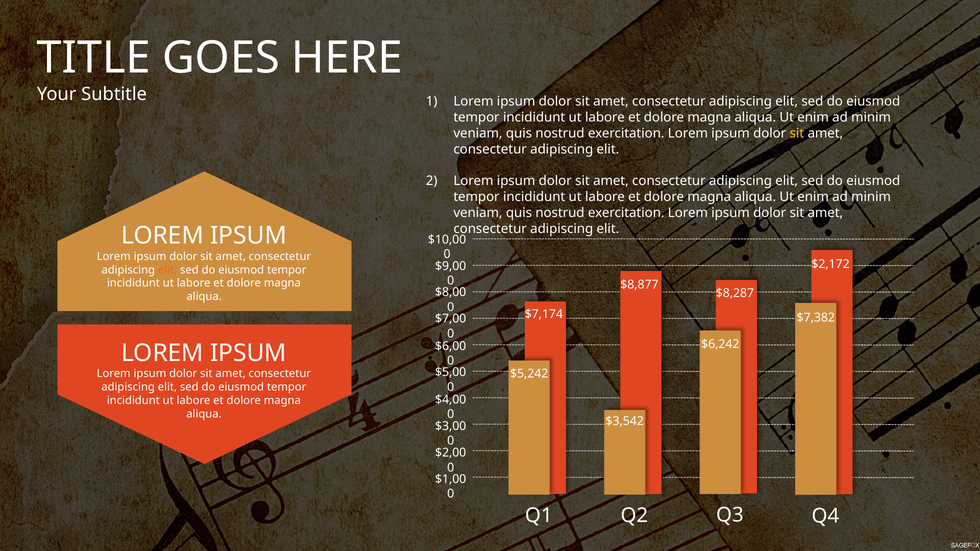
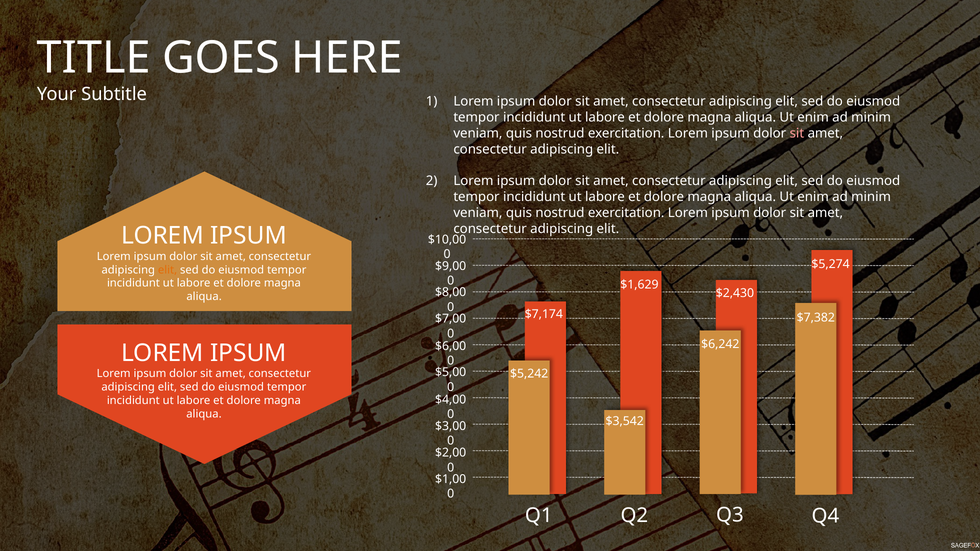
sit at (797, 133) colour: yellow -> pink
$2,172: $2,172 -> $5,274
$8,877: $8,877 -> $1,629
$8,287: $8,287 -> $2,430
